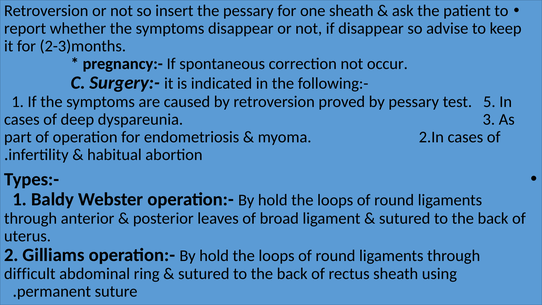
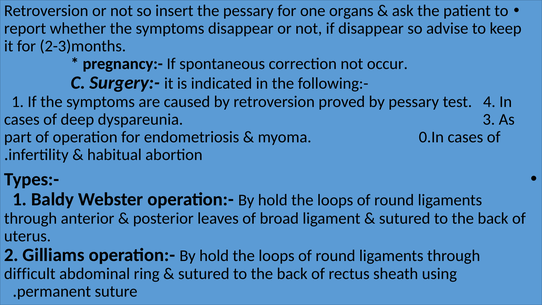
one sheath: sheath -> organs
5: 5 -> 4
2.In: 2.In -> 0.In
